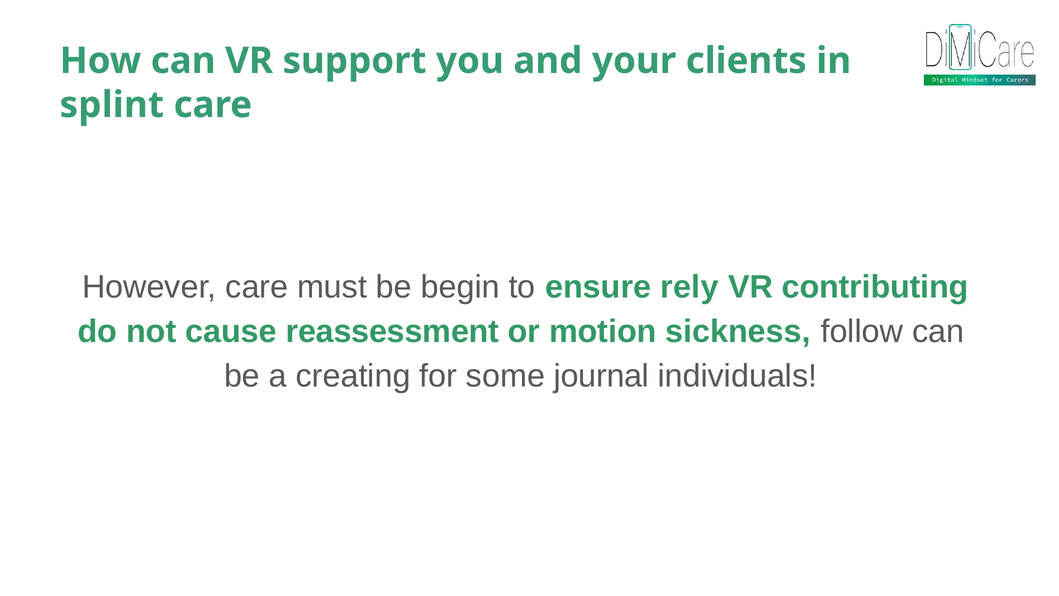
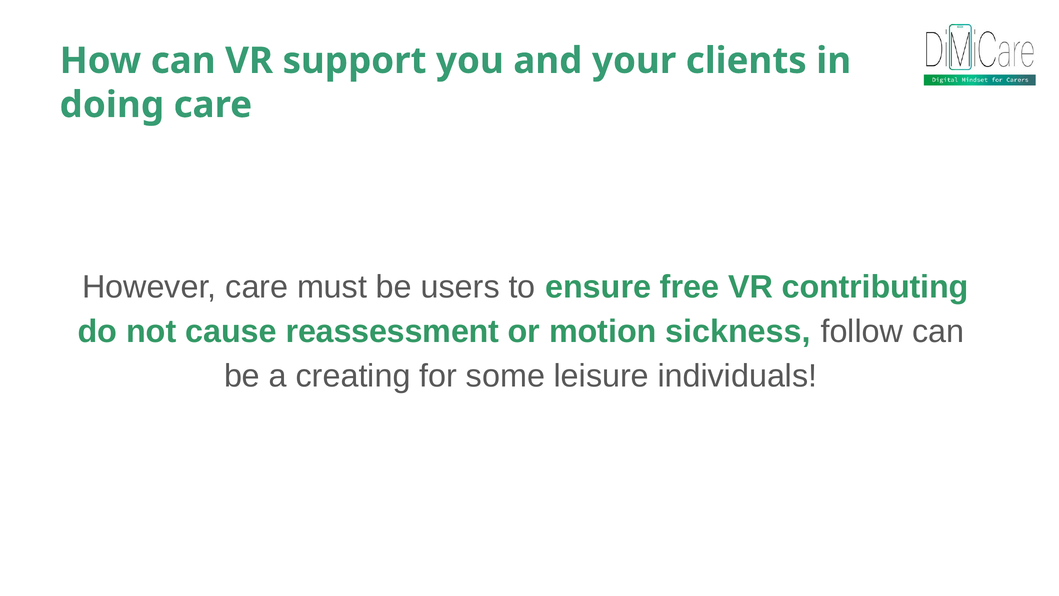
splint: splint -> doing
begin: begin -> users
rely: rely -> free
journal: journal -> leisure
